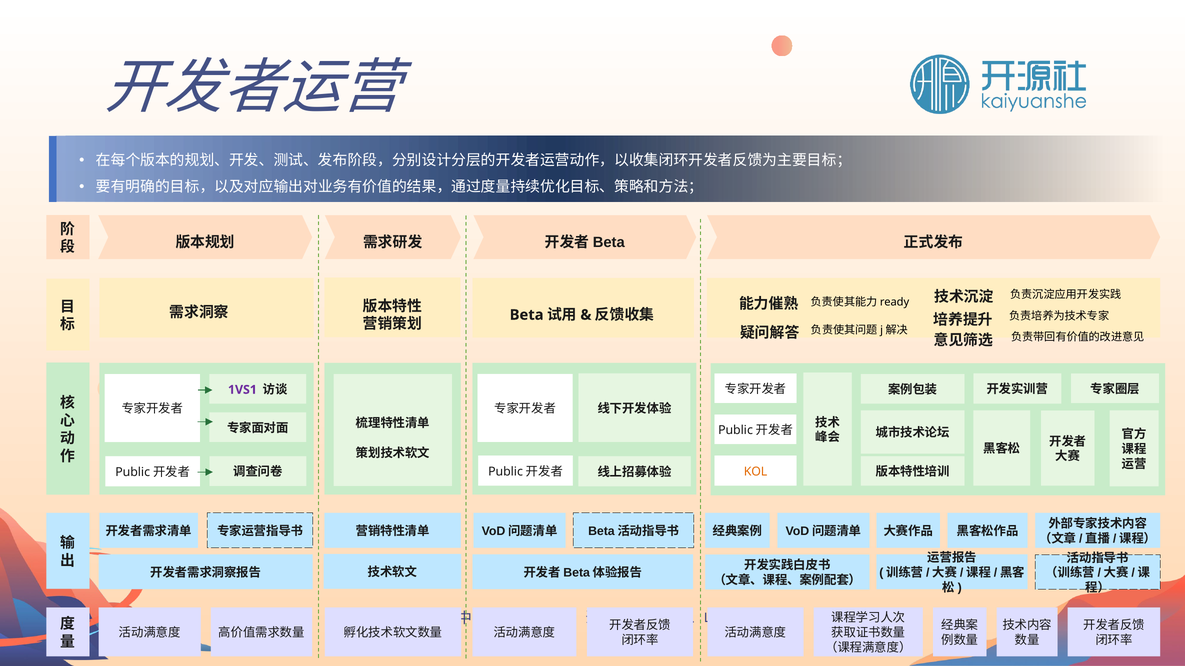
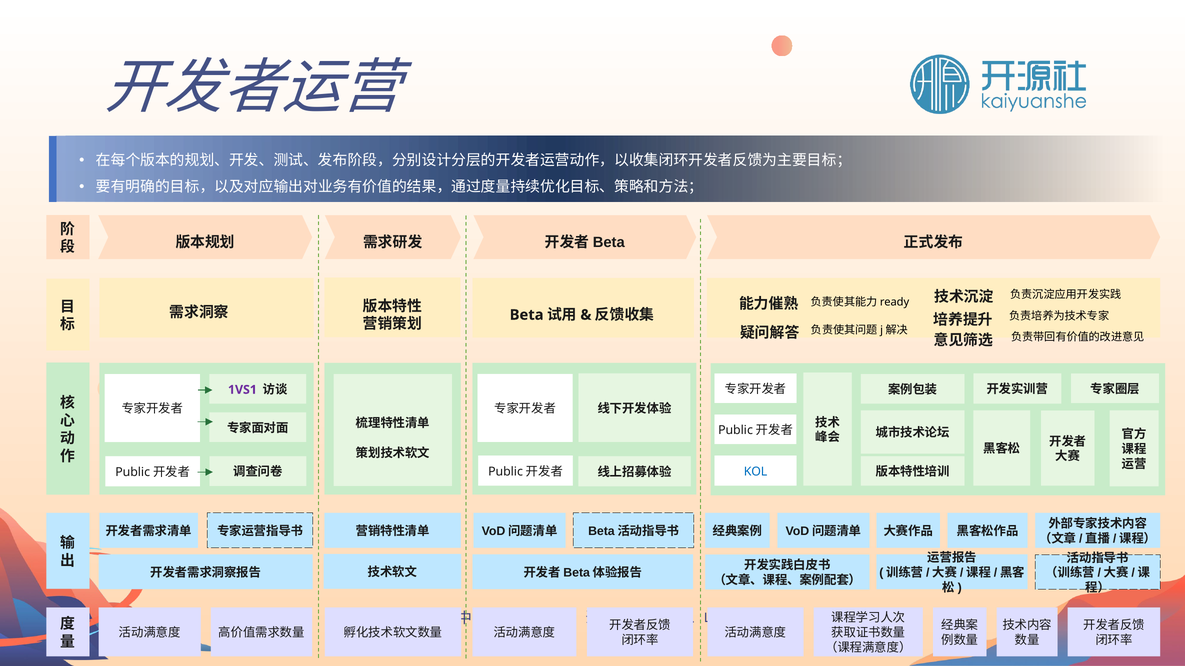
KOL colour: orange -> blue
